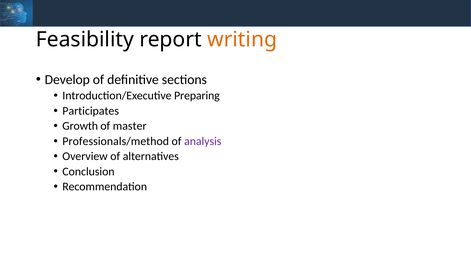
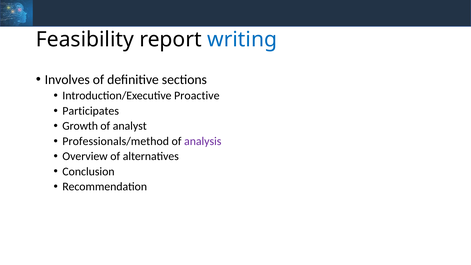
writing colour: orange -> blue
Develop: Develop -> Involves
Preparing: Preparing -> Proactive
master: master -> analyst
